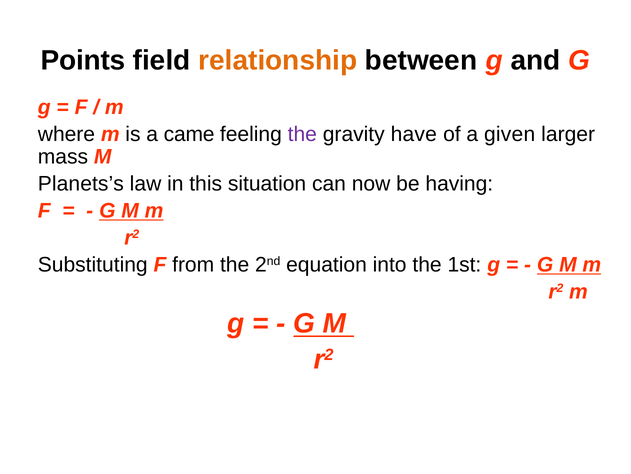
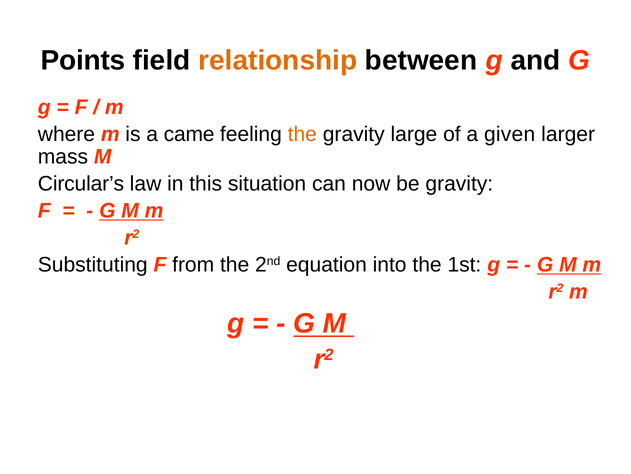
the at (302, 134) colour: purple -> orange
have: have -> large
Planets’s: Planets’s -> Circular’s
be having: having -> gravity
